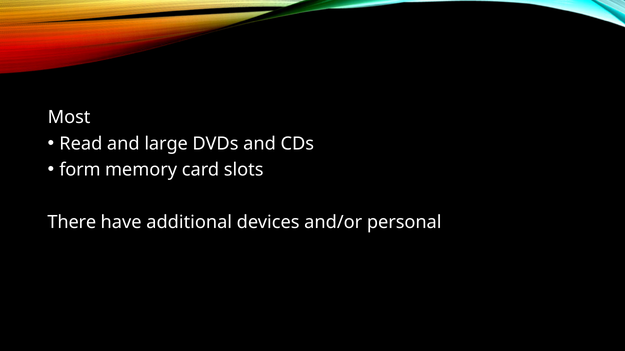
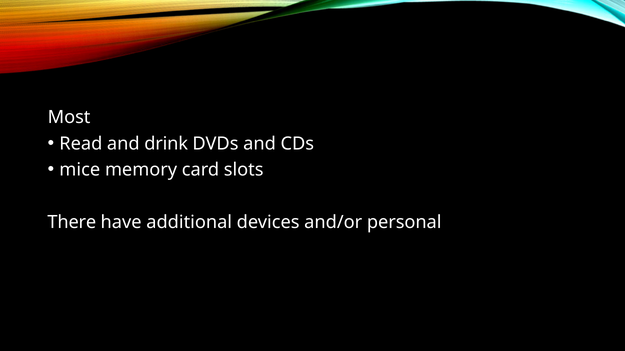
large: large -> drink
form: form -> mice
